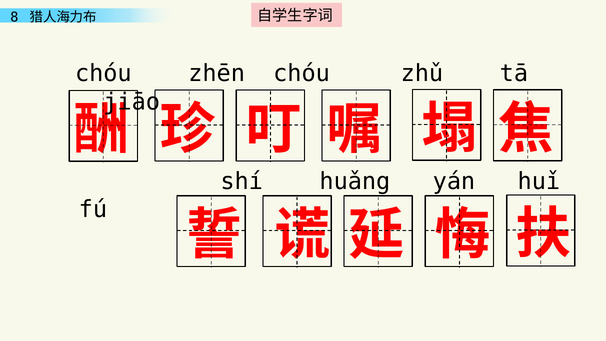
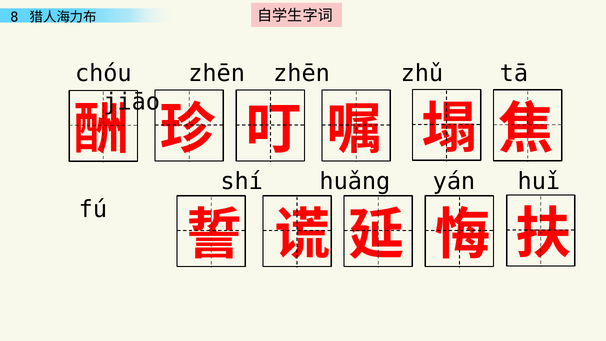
zhēn chóu: chóu -> zhēn
